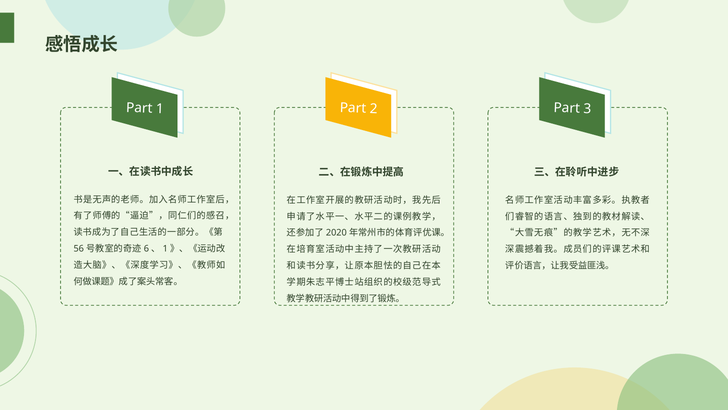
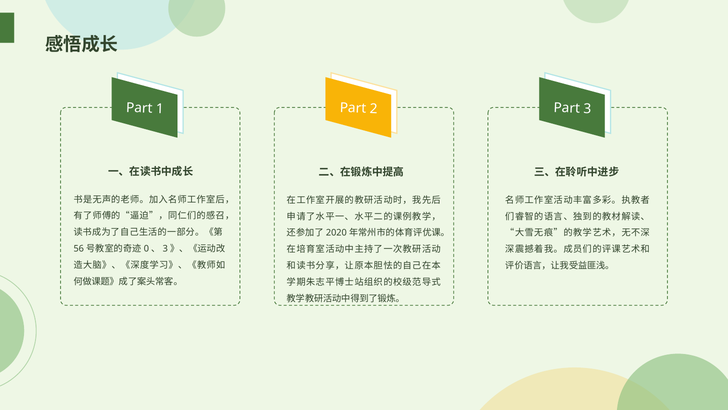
6: 6 -> 0
1 at (165, 248): 1 -> 3
